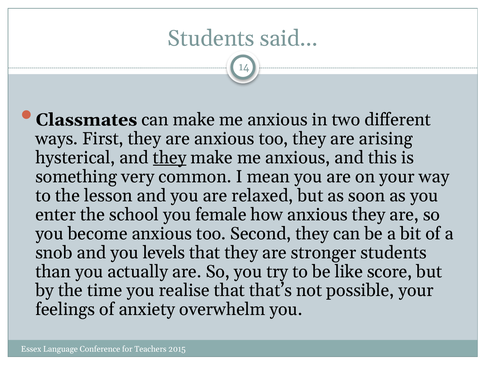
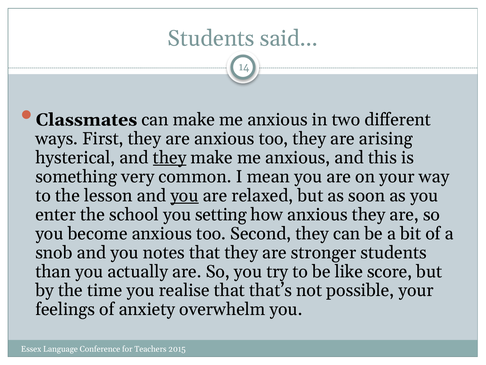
you at (184, 195) underline: none -> present
female: female -> setting
levels: levels -> notes
